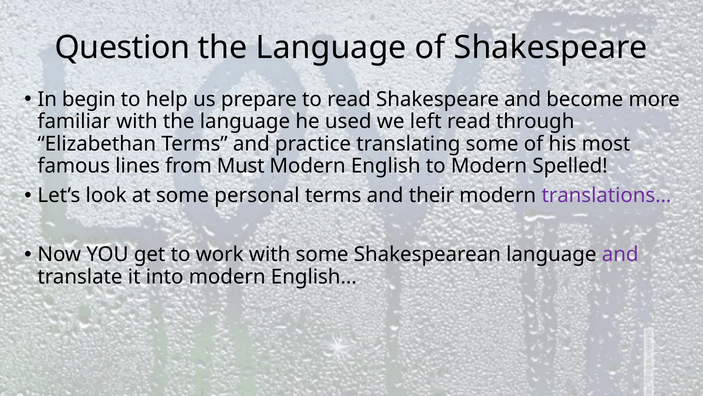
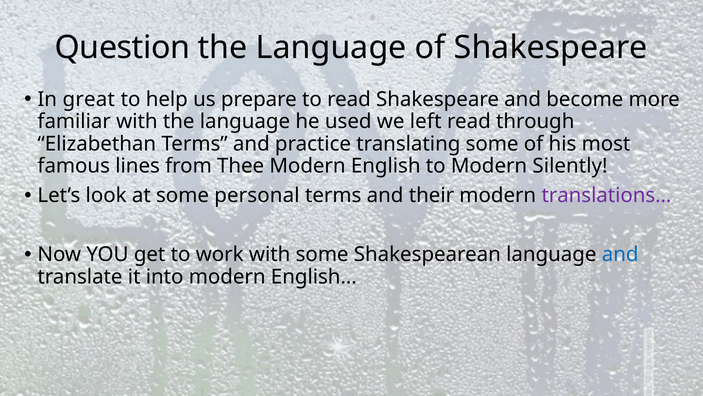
begin: begin -> great
Must: Must -> Thee
Spelled: Spelled -> Silently
and at (620, 254) colour: purple -> blue
